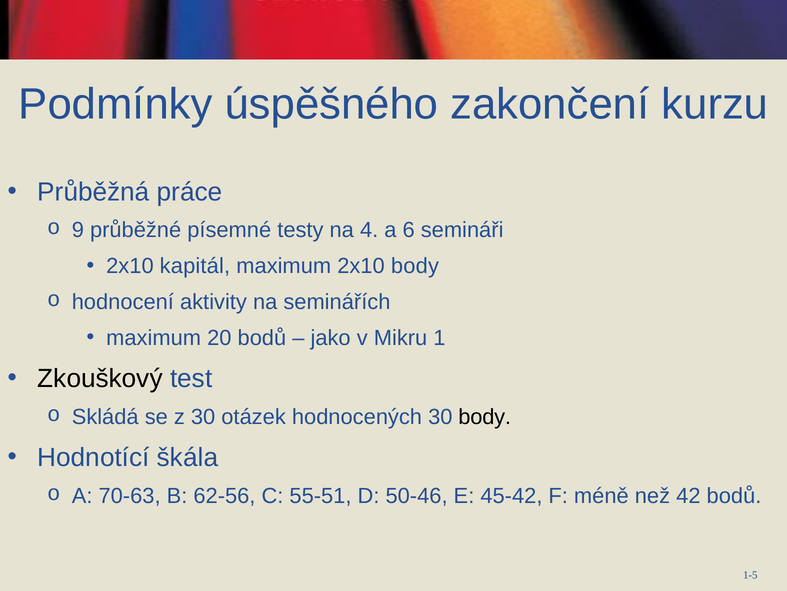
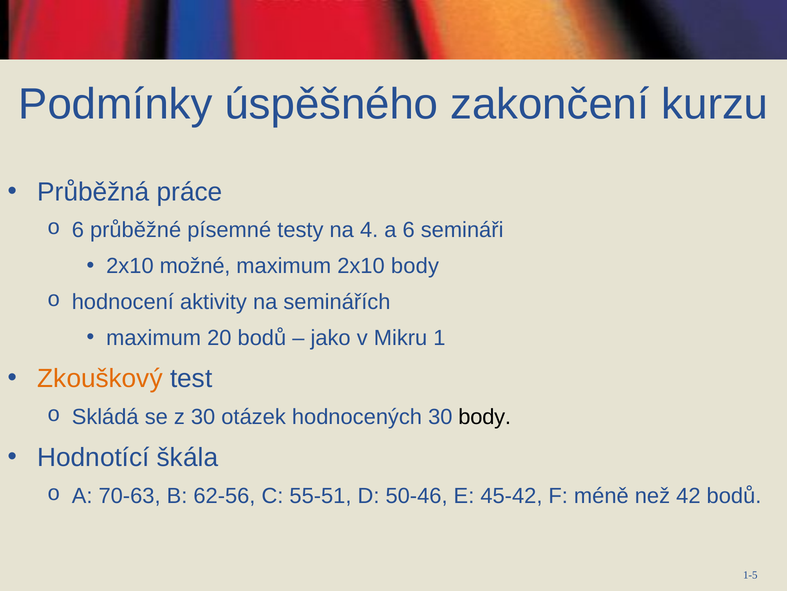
9 at (78, 230): 9 -> 6
kapitál: kapitál -> možné
Zkouškový colour: black -> orange
